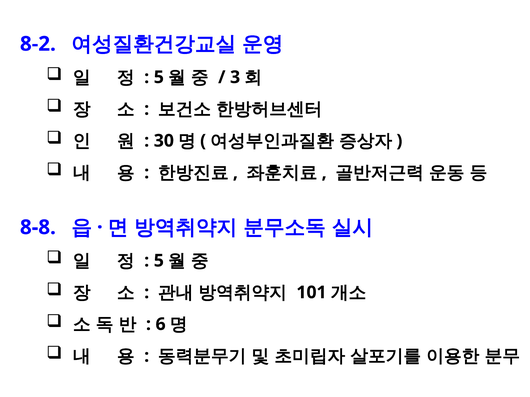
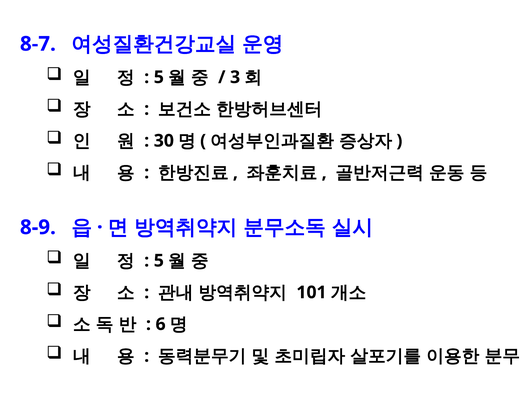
8-2: 8-2 -> 8-7
8-8: 8-8 -> 8-9
